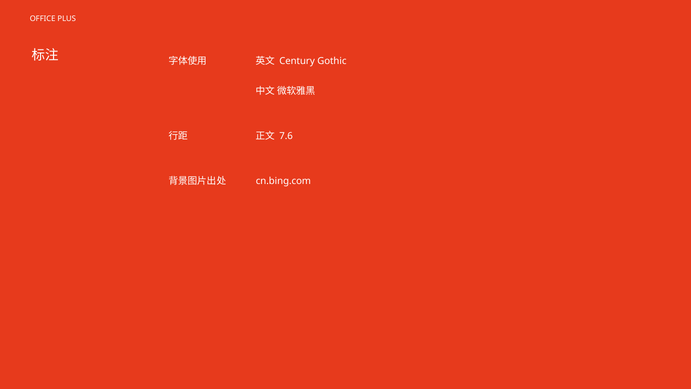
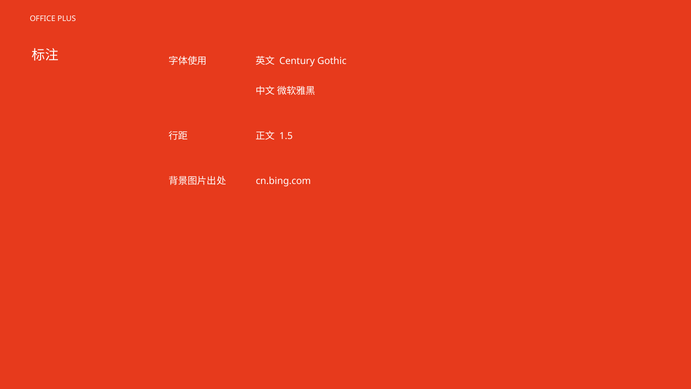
7.6: 7.6 -> 1.5
